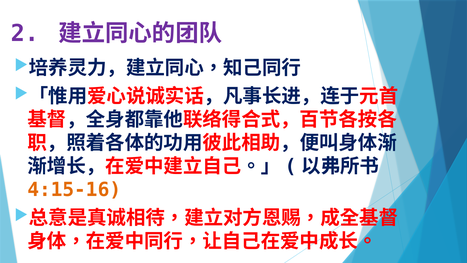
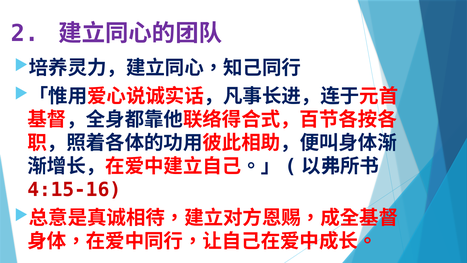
4:15-16 colour: orange -> red
